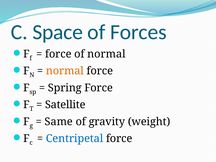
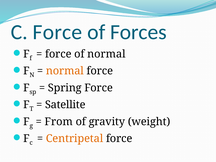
C Space: Space -> Force
Same: Same -> From
Centripetal colour: blue -> orange
